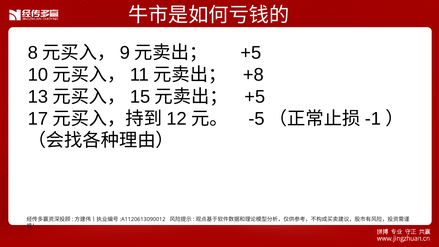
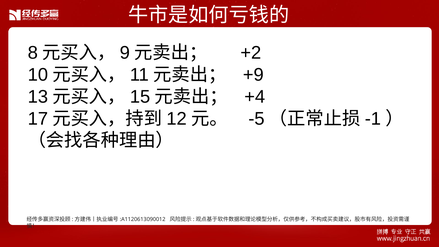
+5 at (251, 53): +5 -> +2
+8: +8 -> +9
+5 at (255, 97): +5 -> +4
